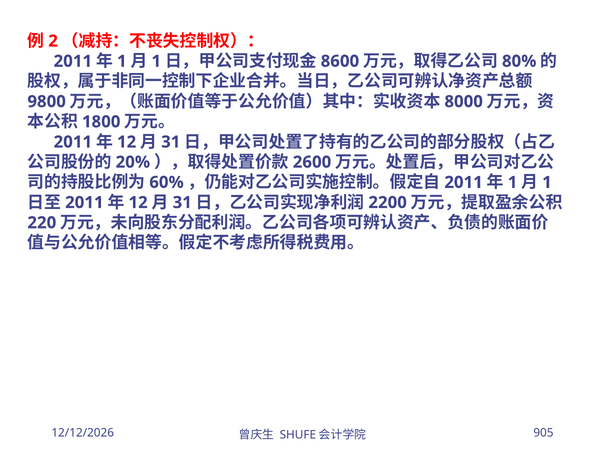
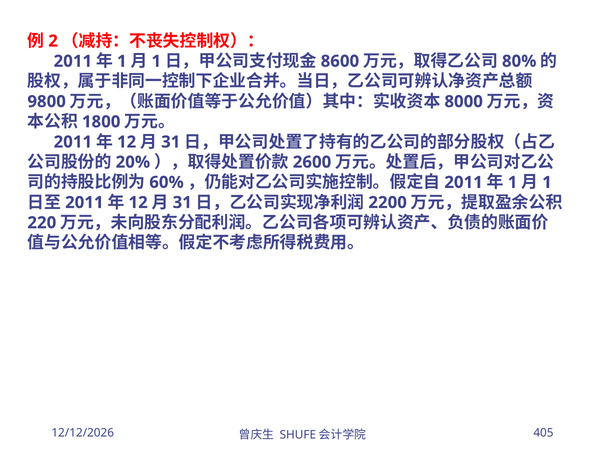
905: 905 -> 405
